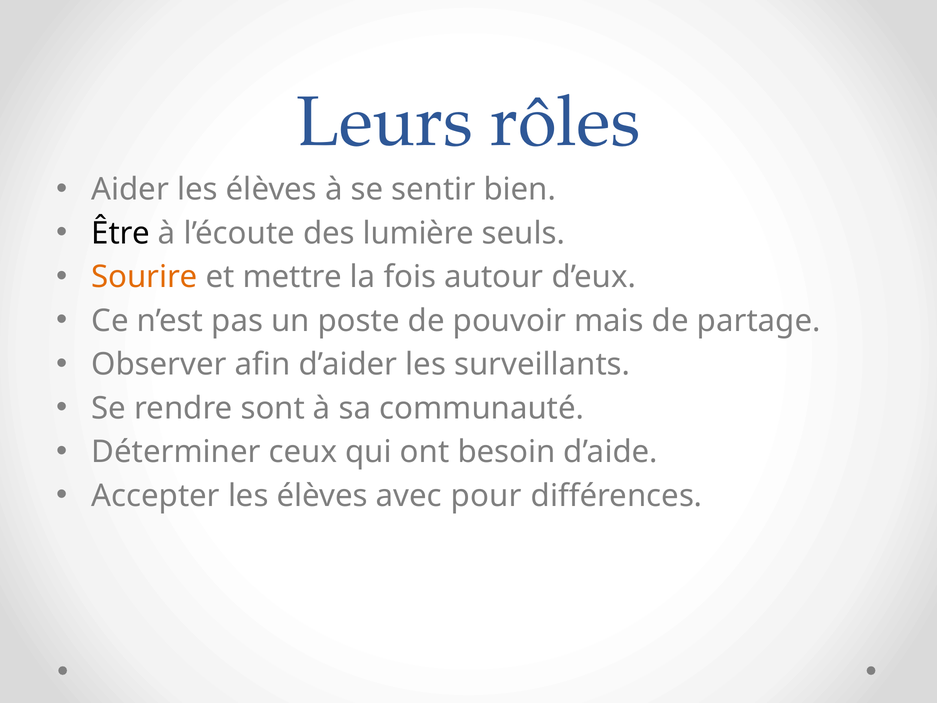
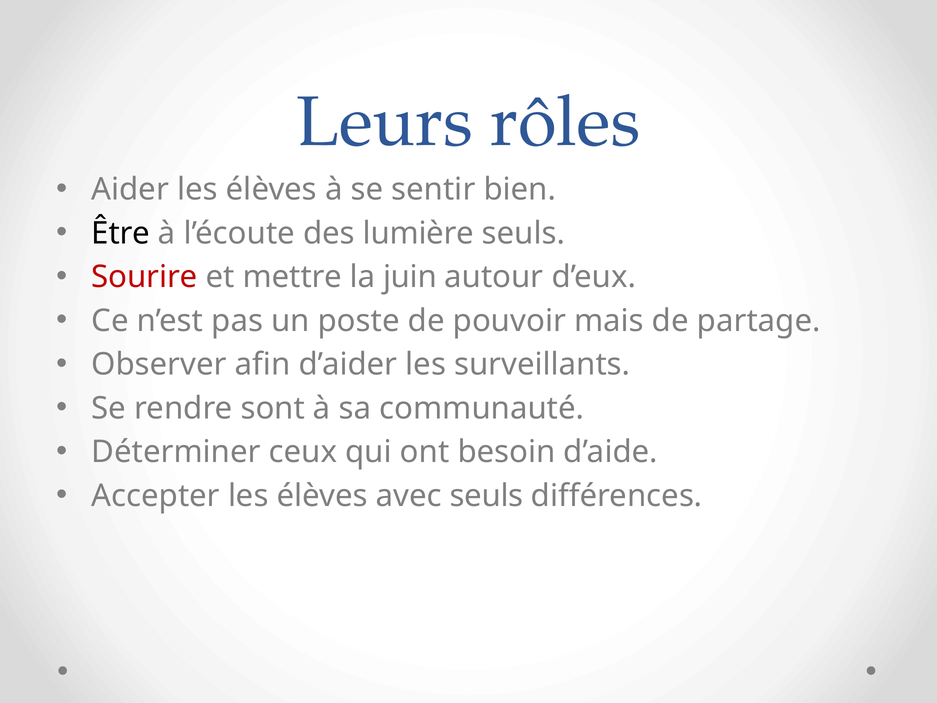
Sourire colour: orange -> red
fois: fois -> juin
avec pour: pour -> seuls
